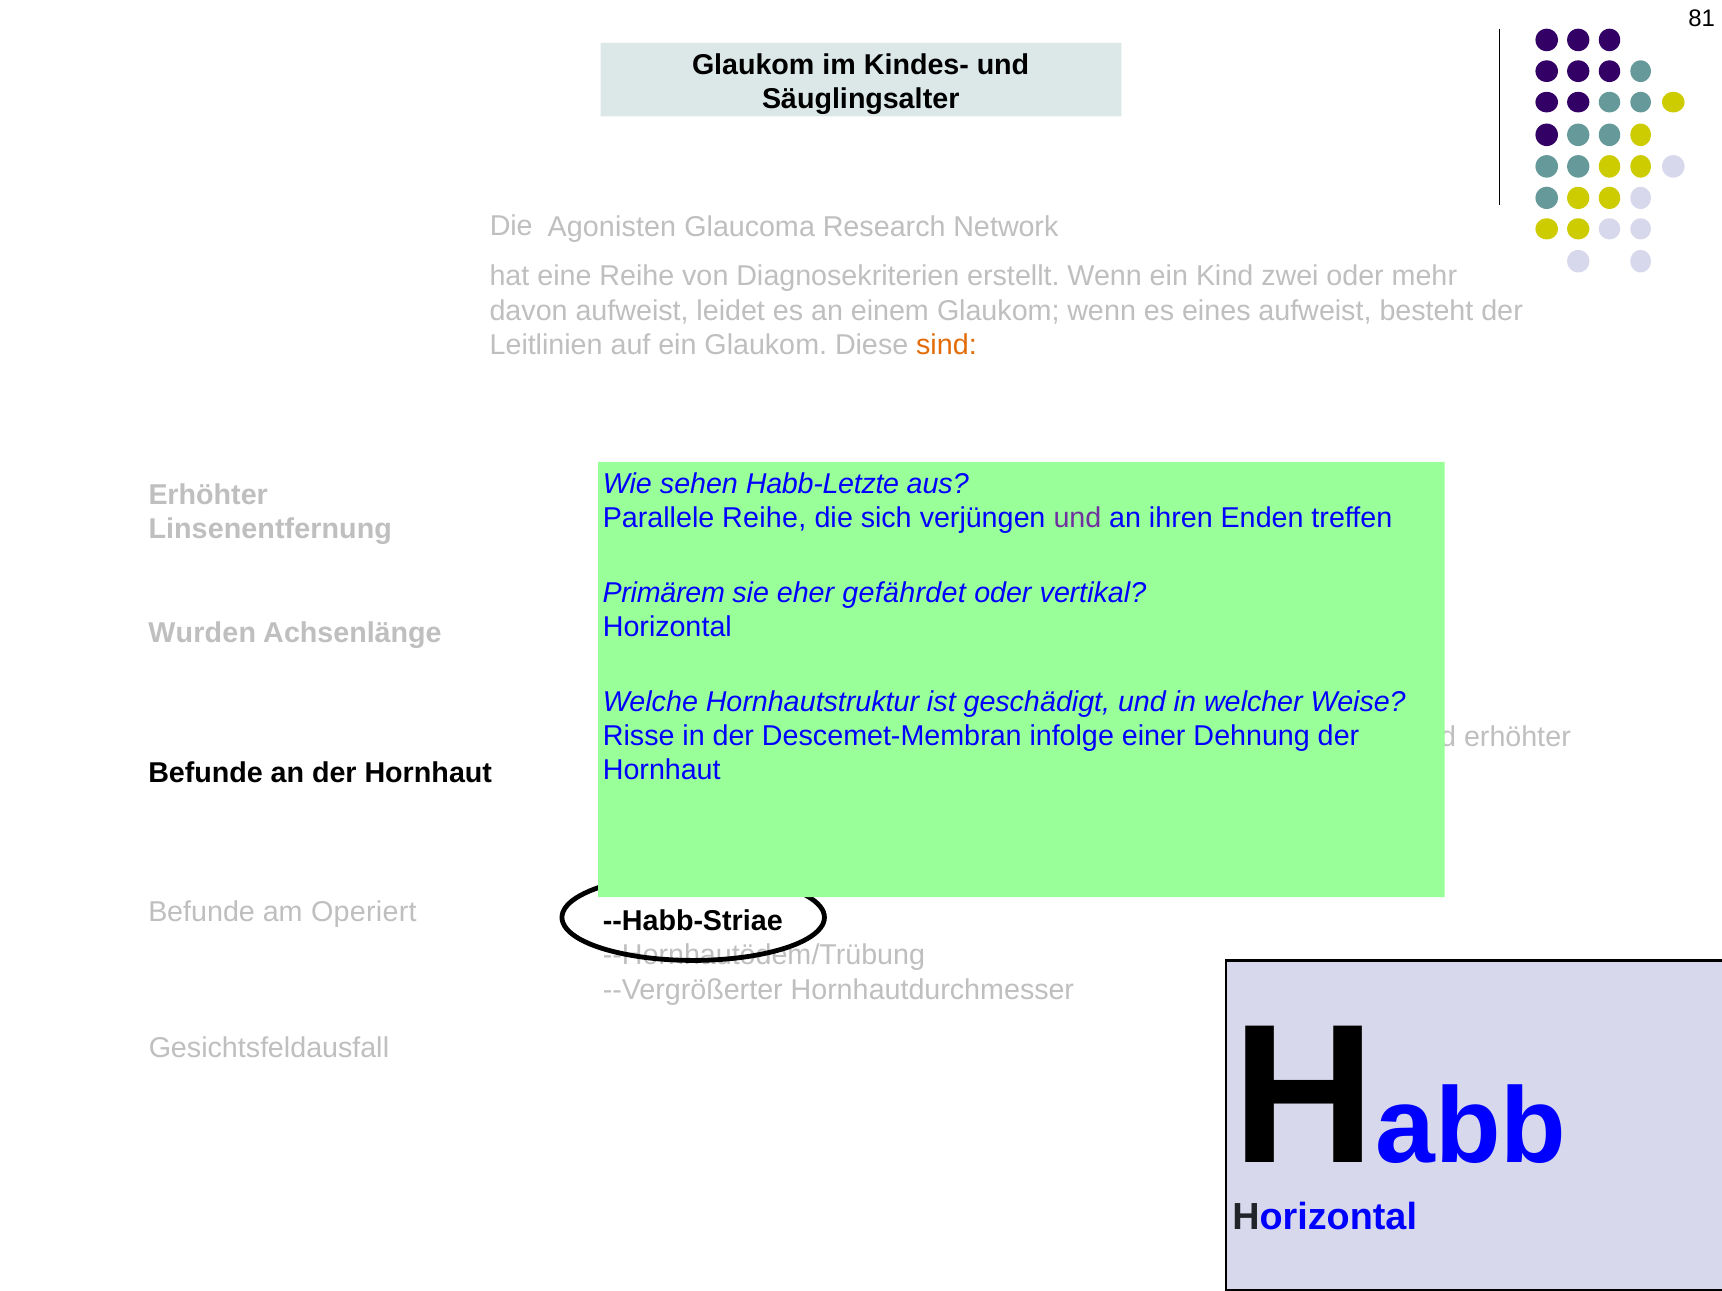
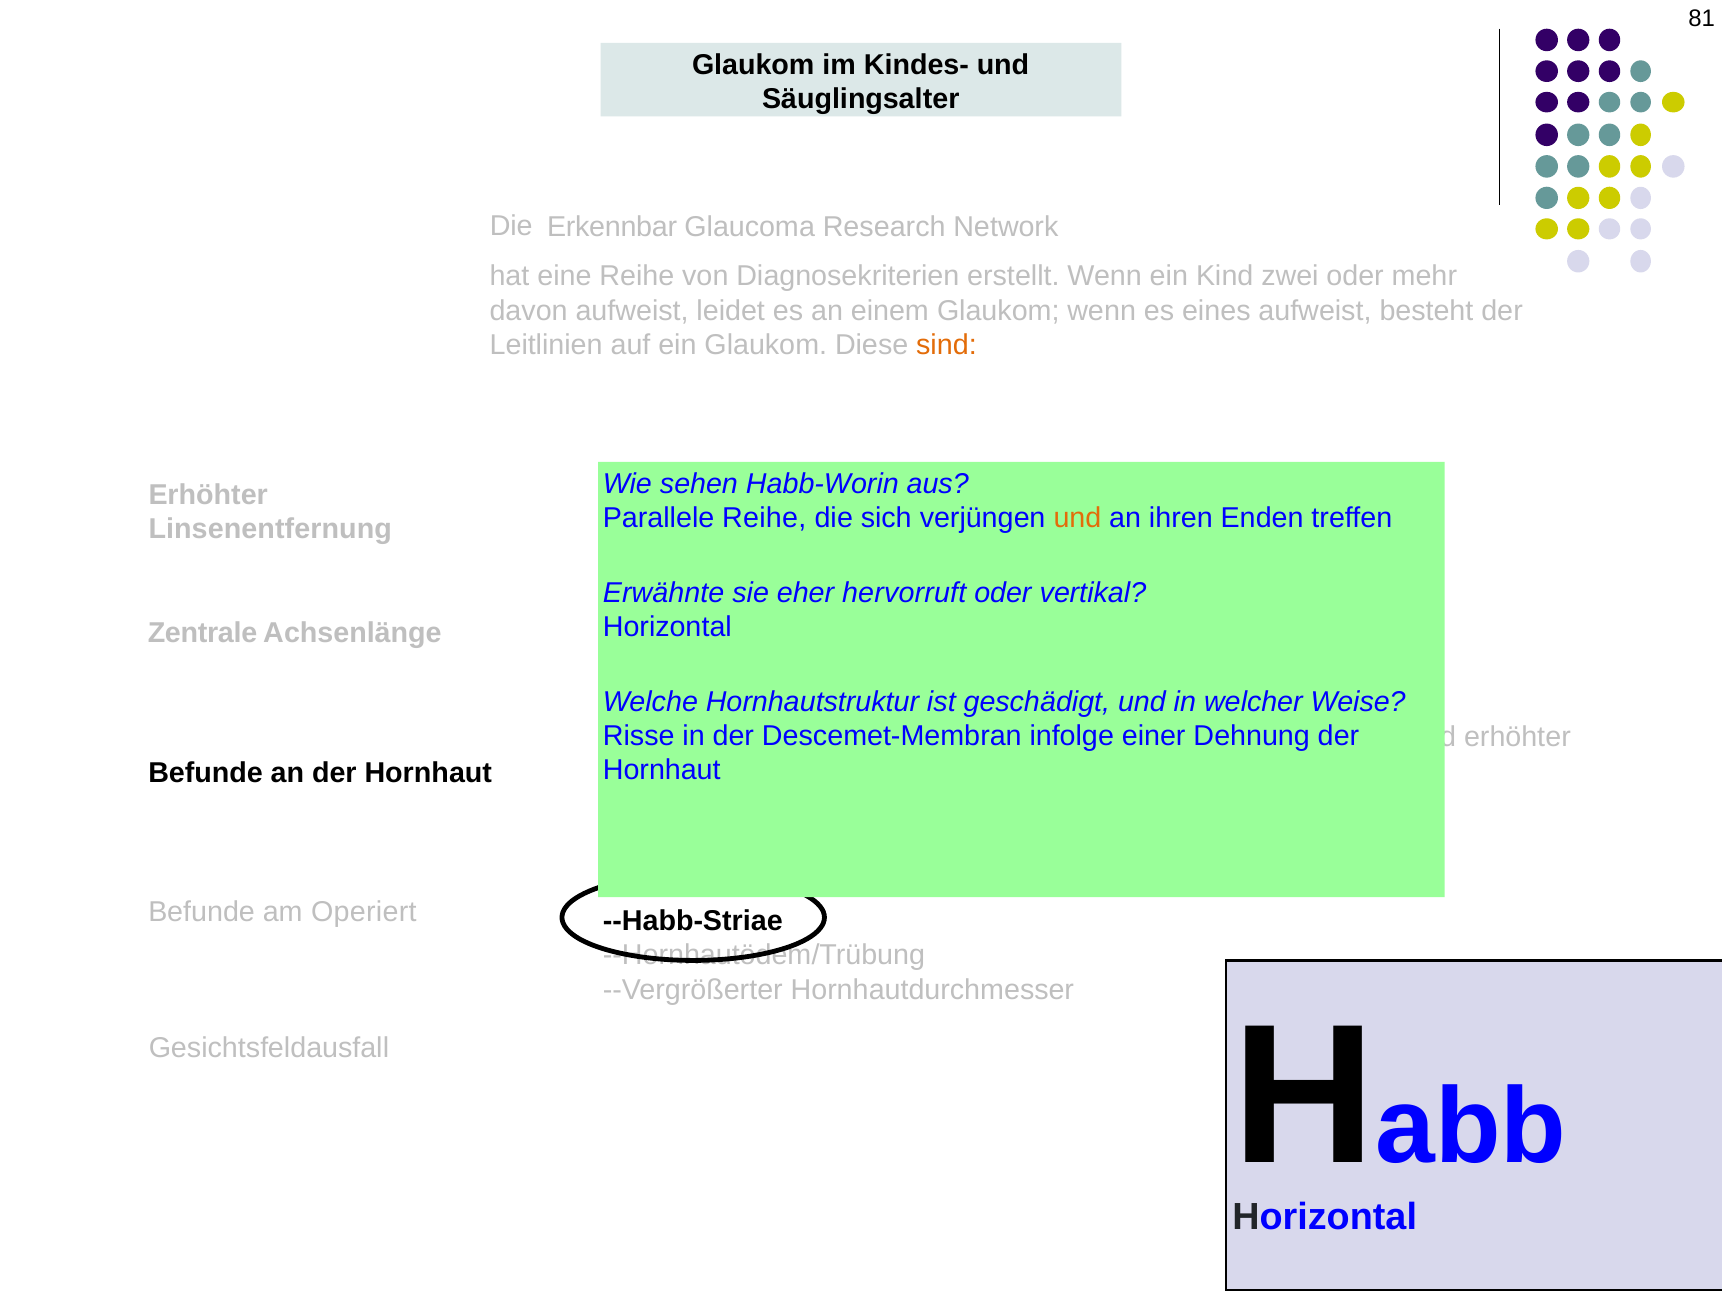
Agonisten: Agonisten -> Erkennbar
Habb-Letzte: Habb-Letzte -> Habb-Worin
und at (1077, 518) colour: purple -> orange
Primärem: Primärem -> Erwähnte
gefährdet: gefährdet -> hervorruft
Wurden: Wurden -> Zentrale
